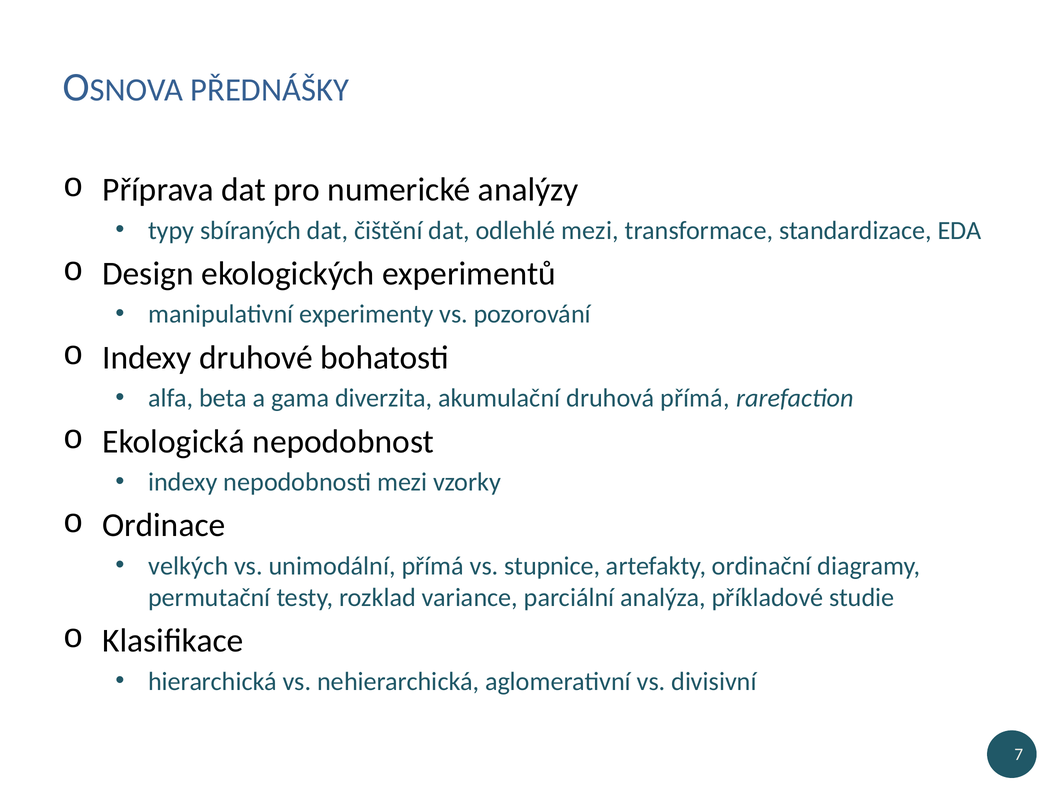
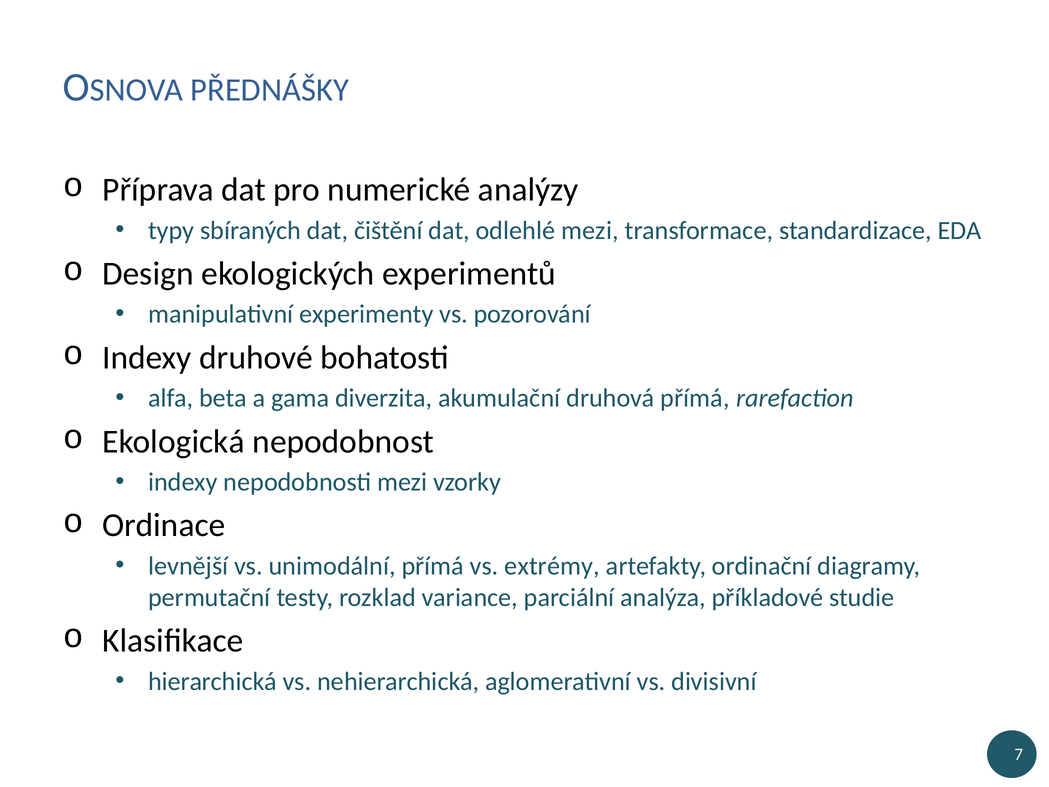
velkých: velkých -> levnější
stupnice: stupnice -> extrémy
